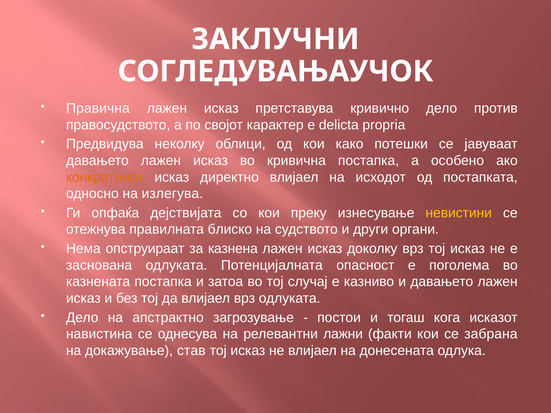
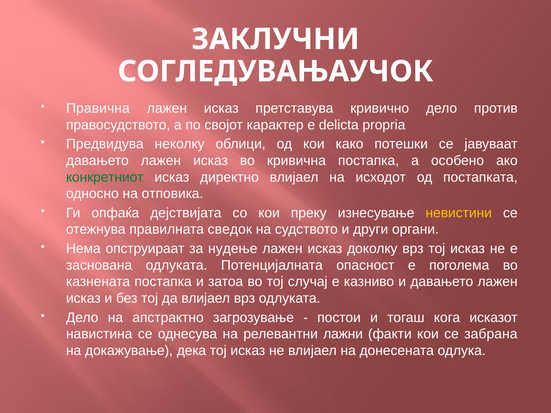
конкретниот colour: orange -> green
излегува: излегува -> отповика
блиско: блиско -> сведок
казнена: казнена -> нудење
став: став -> дека
